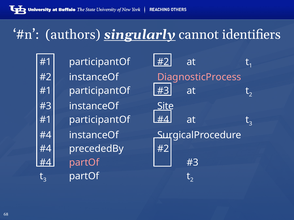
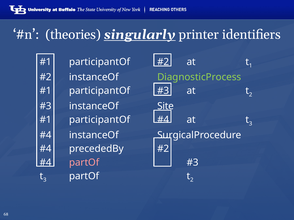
authors: authors -> theories
cannot: cannot -> printer
DiagnosticProcess colour: pink -> light green
